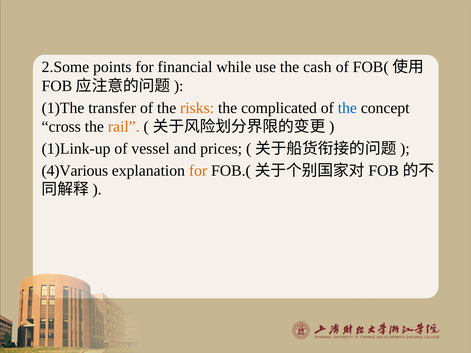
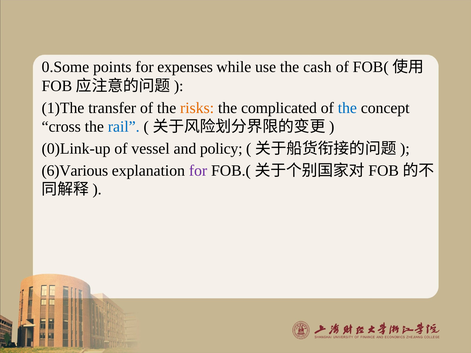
2.Some: 2.Some -> 0.Some
financial: financial -> expenses
rail colour: orange -> blue
1)Link-up: 1)Link-up -> 0)Link-up
prices: prices -> policy
4)Various: 4)Various -> 6)Various
for at (198, 171) colour: orange -> purple
